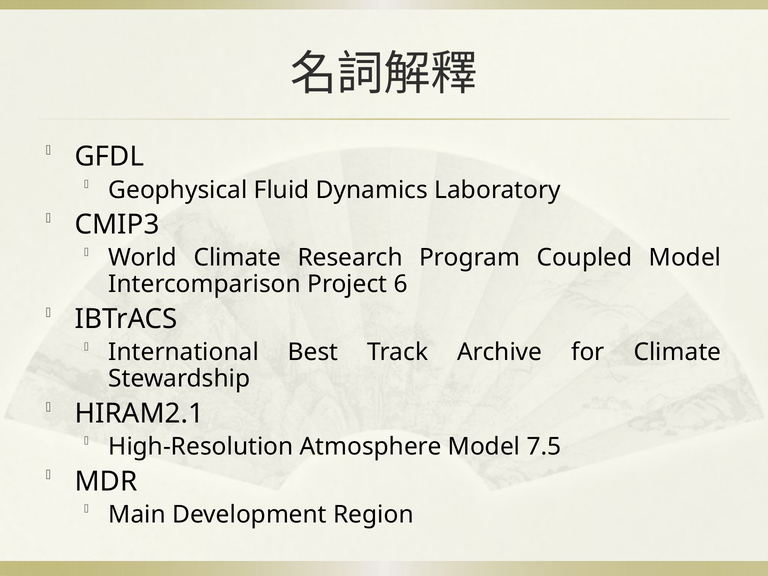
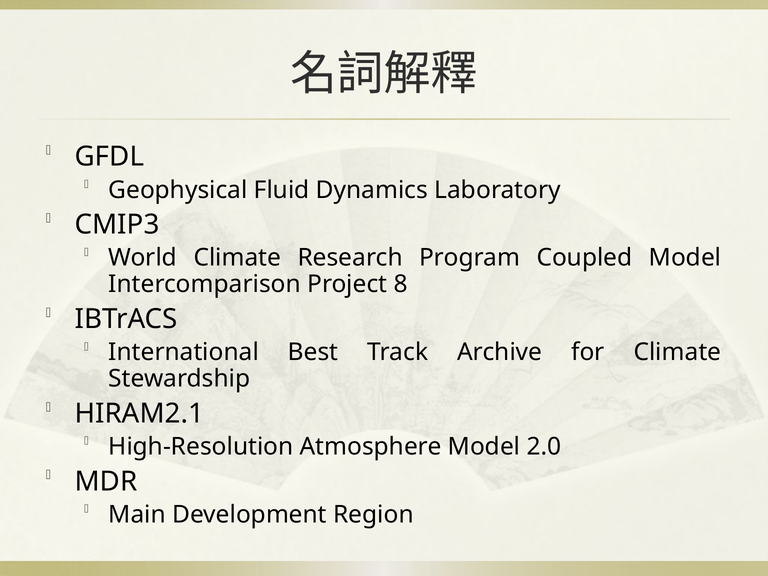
6: 6 -> 8
7.5: 7.5 -> 2.0
